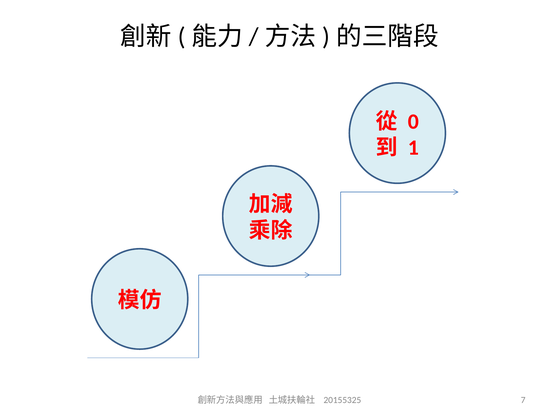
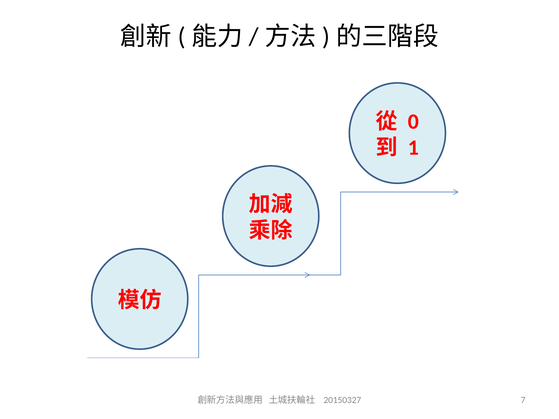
20155325: 20155325 -> 20150327
